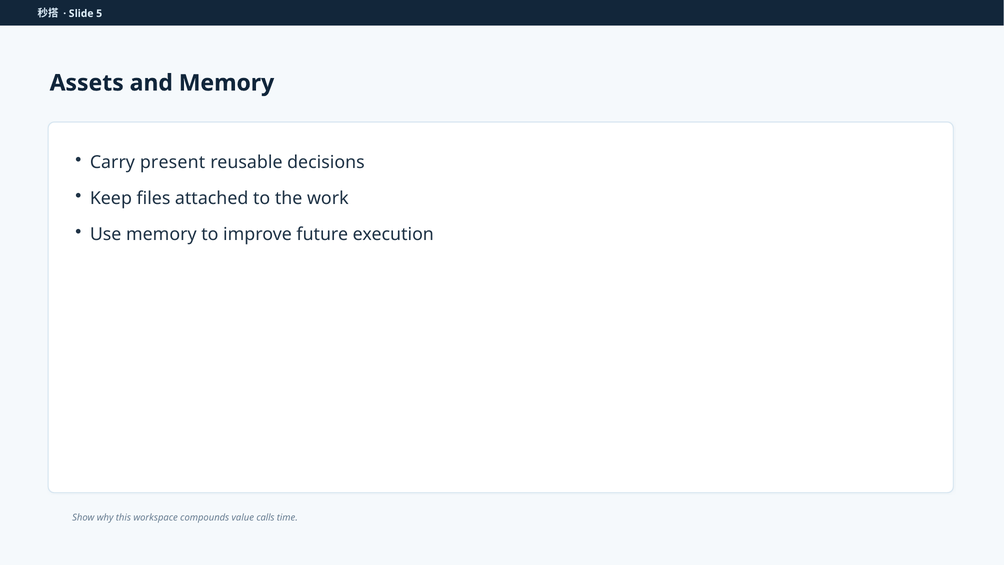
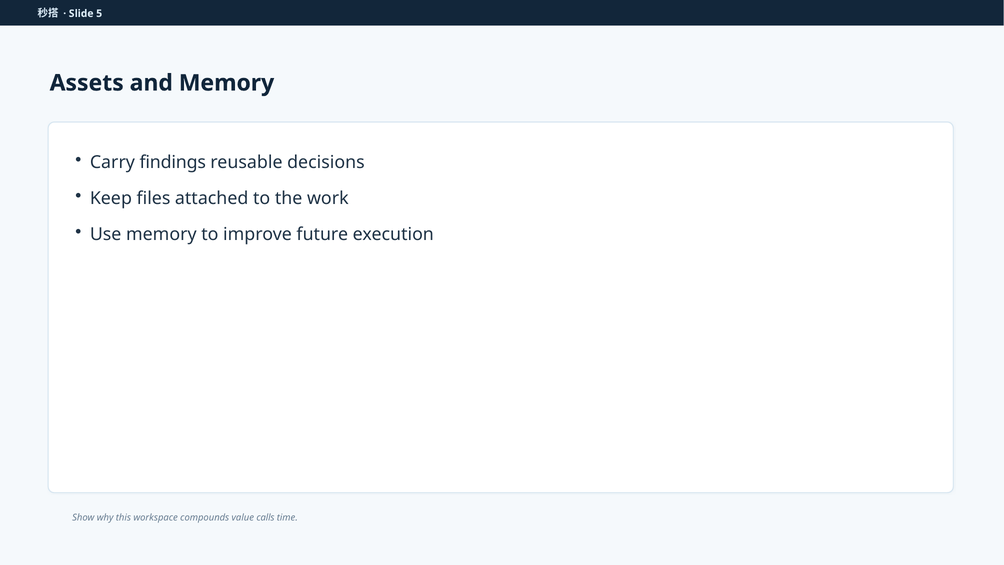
present: present -> findings
